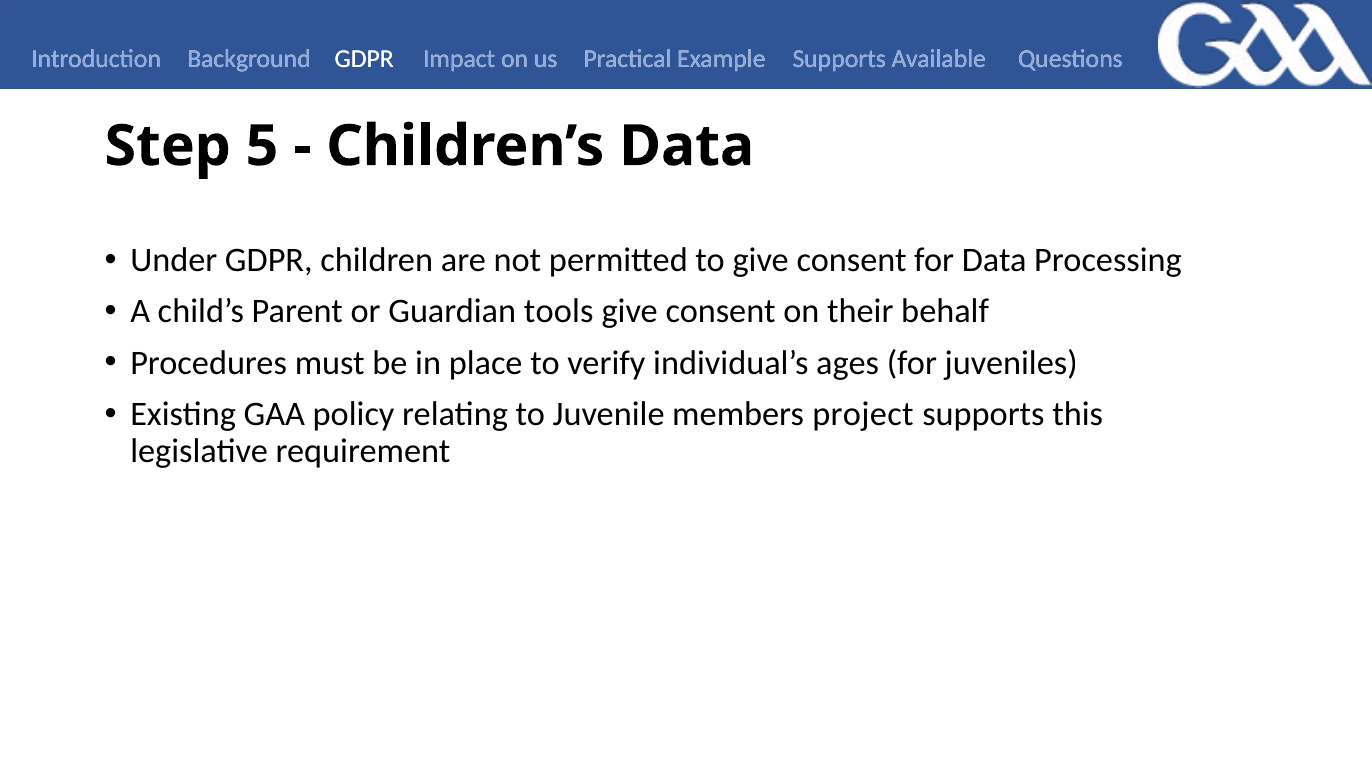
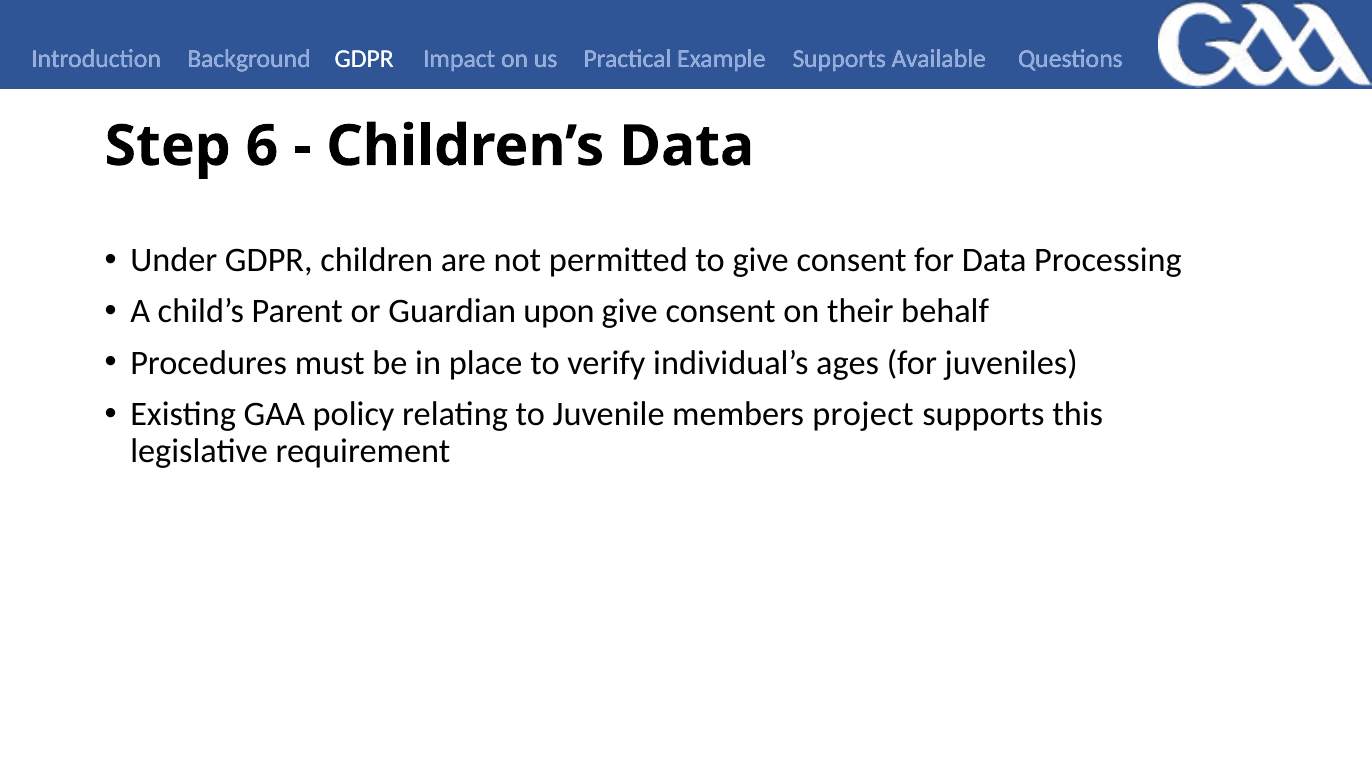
5: 5 -> 6
tools: tools -> upon
